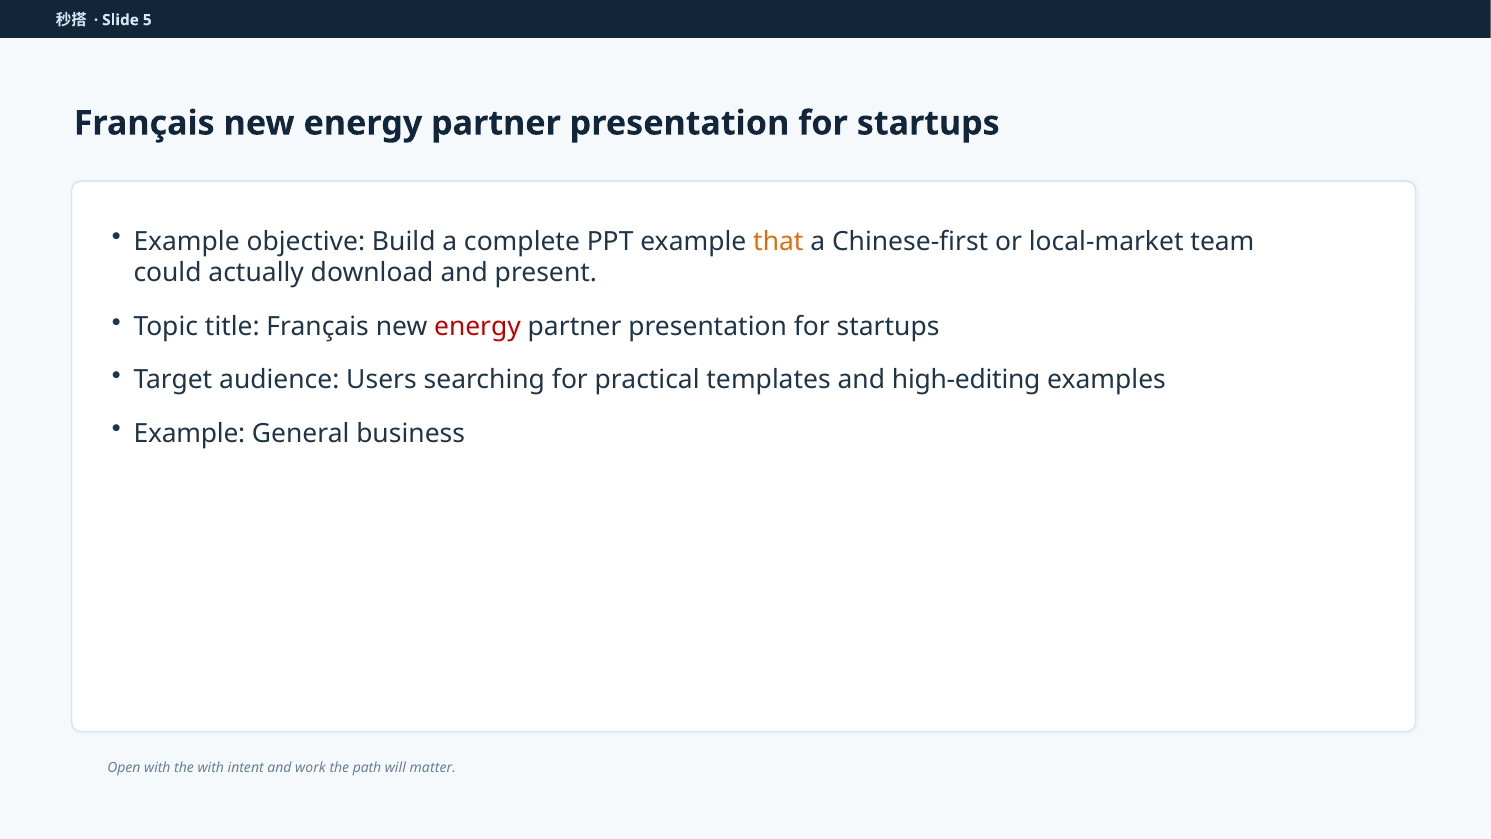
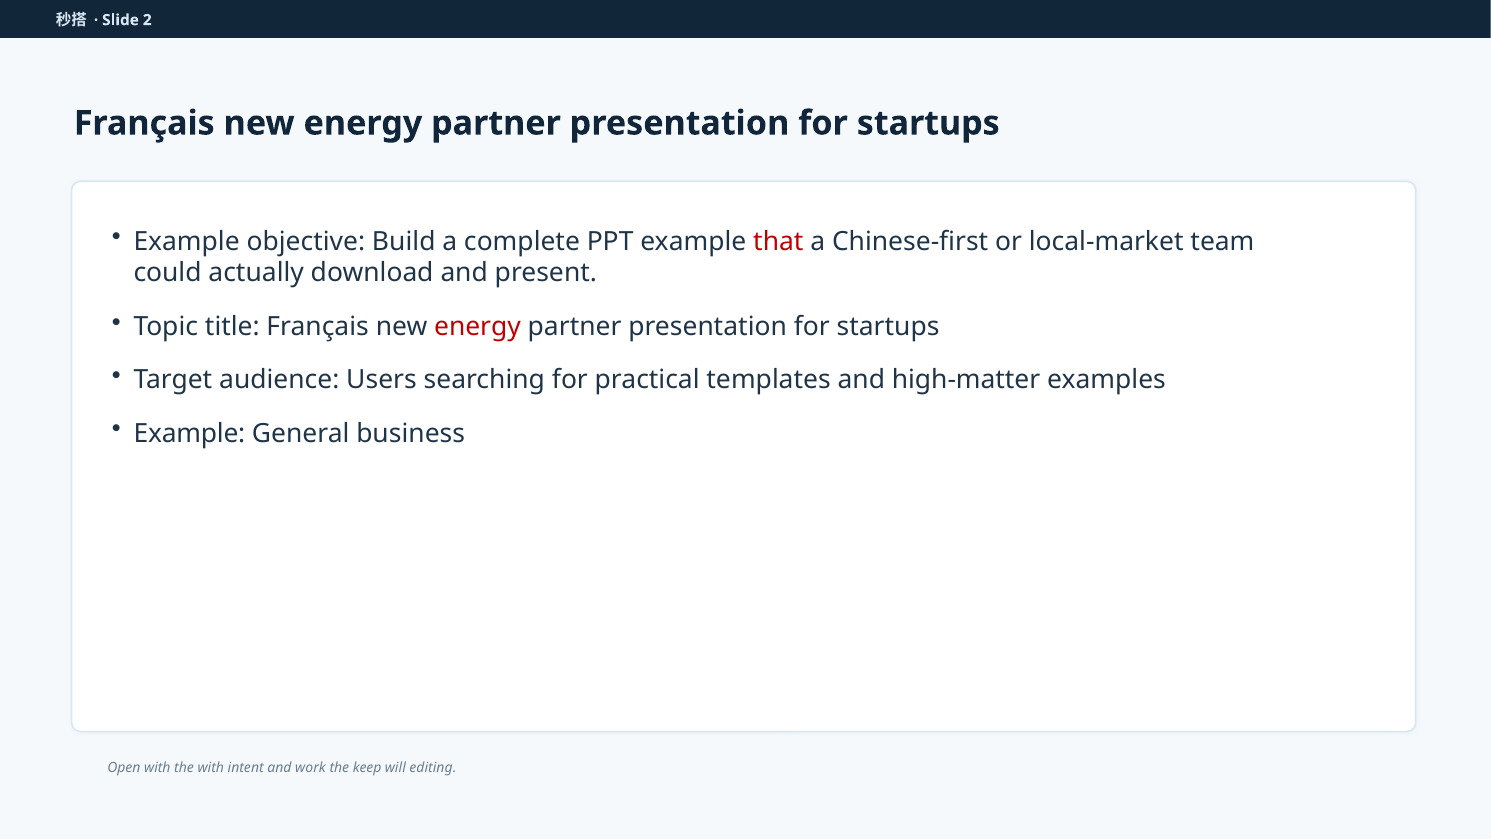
5: 5 -> 2
that colour: orange -> red
high-editing: high-editing -> high-matter
path: path -> keep
matter: matter -> editing
